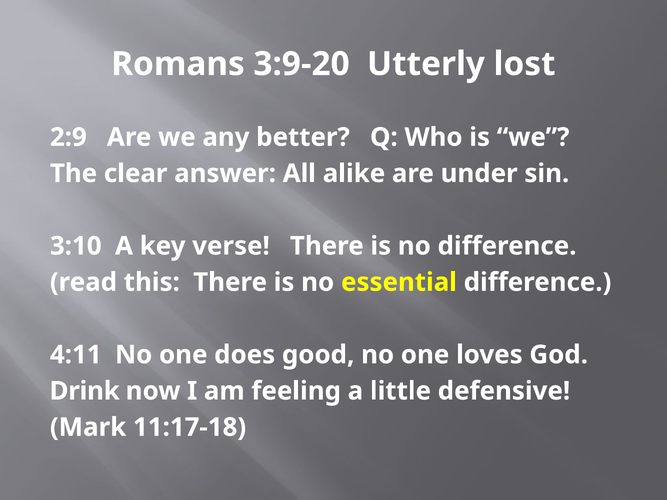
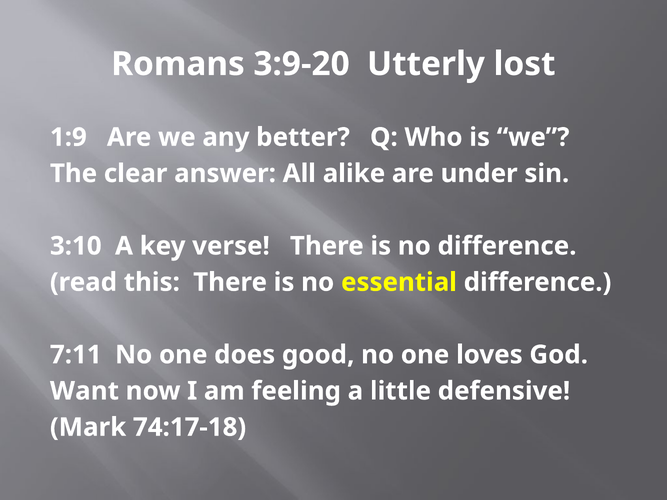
2:9: 2:9 -> 1:9
4:11: 4:11 -> 7:11
Drink: Drink -> Want
11:17-18: 11:17-18 -> 74:17-18
